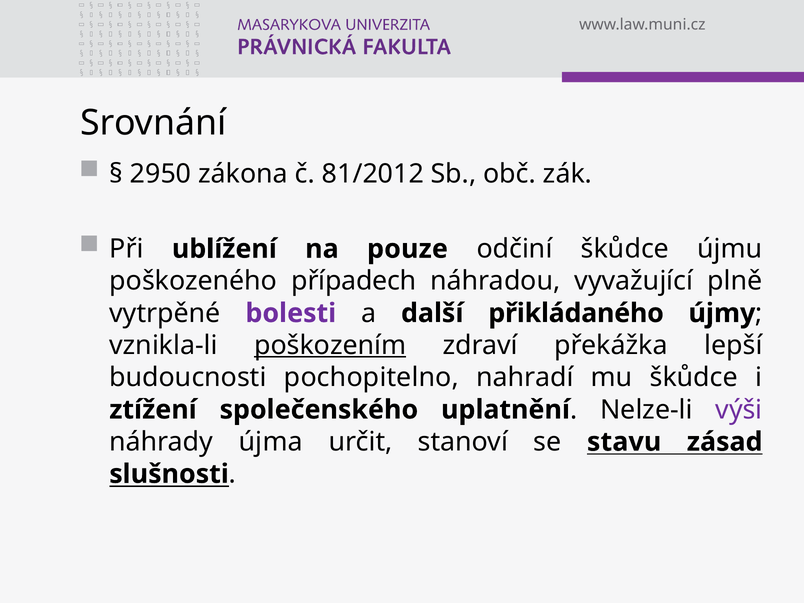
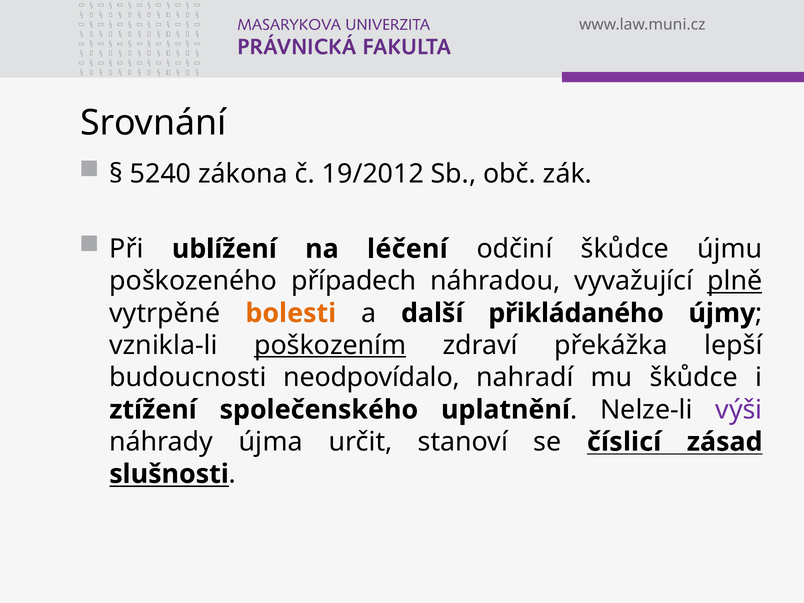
2950: 2950 -> 5240
81/2012: 81/2012 -> 19/2012
pouze: pouze -> léčení
plně underline: none -> present
bolesti colour: purple -> orange
pochopitelno: pochopitelno -> neodpovídalo
stavu: stavu -> číslicí
